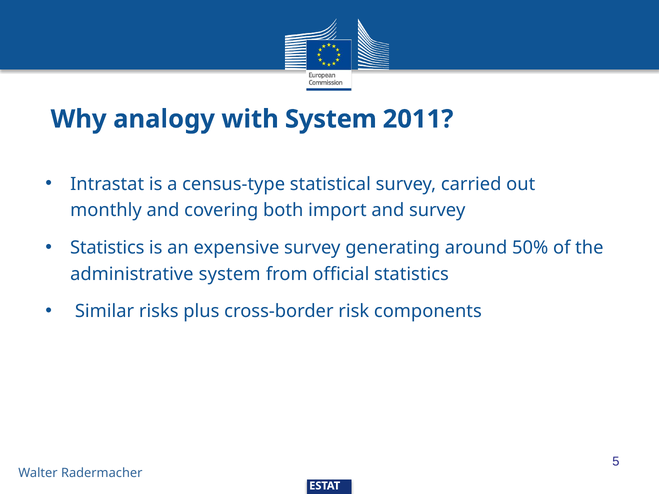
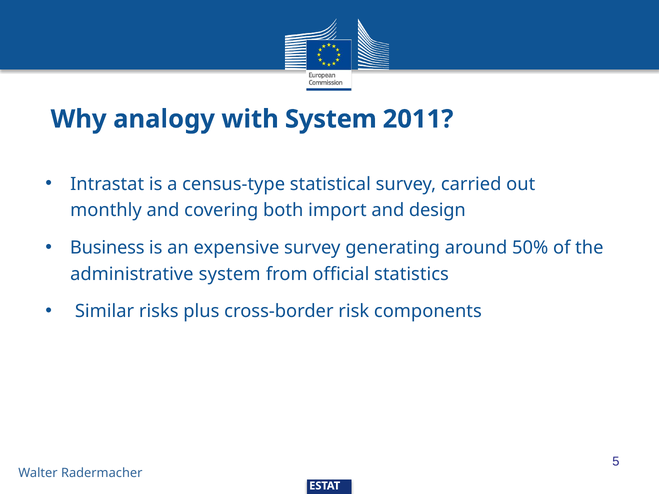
and survey: survey -> design
Statistics at (107, 248): Statistics -> Business
